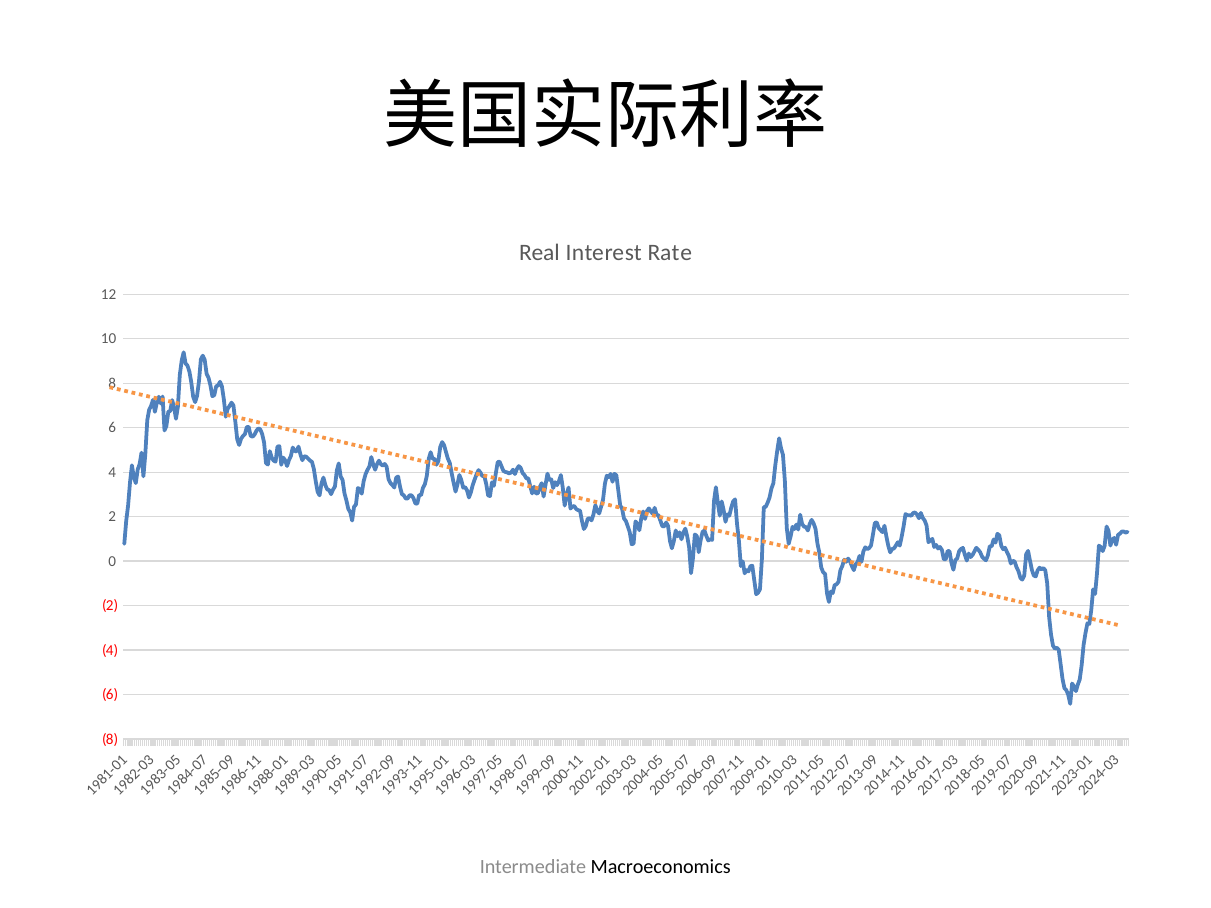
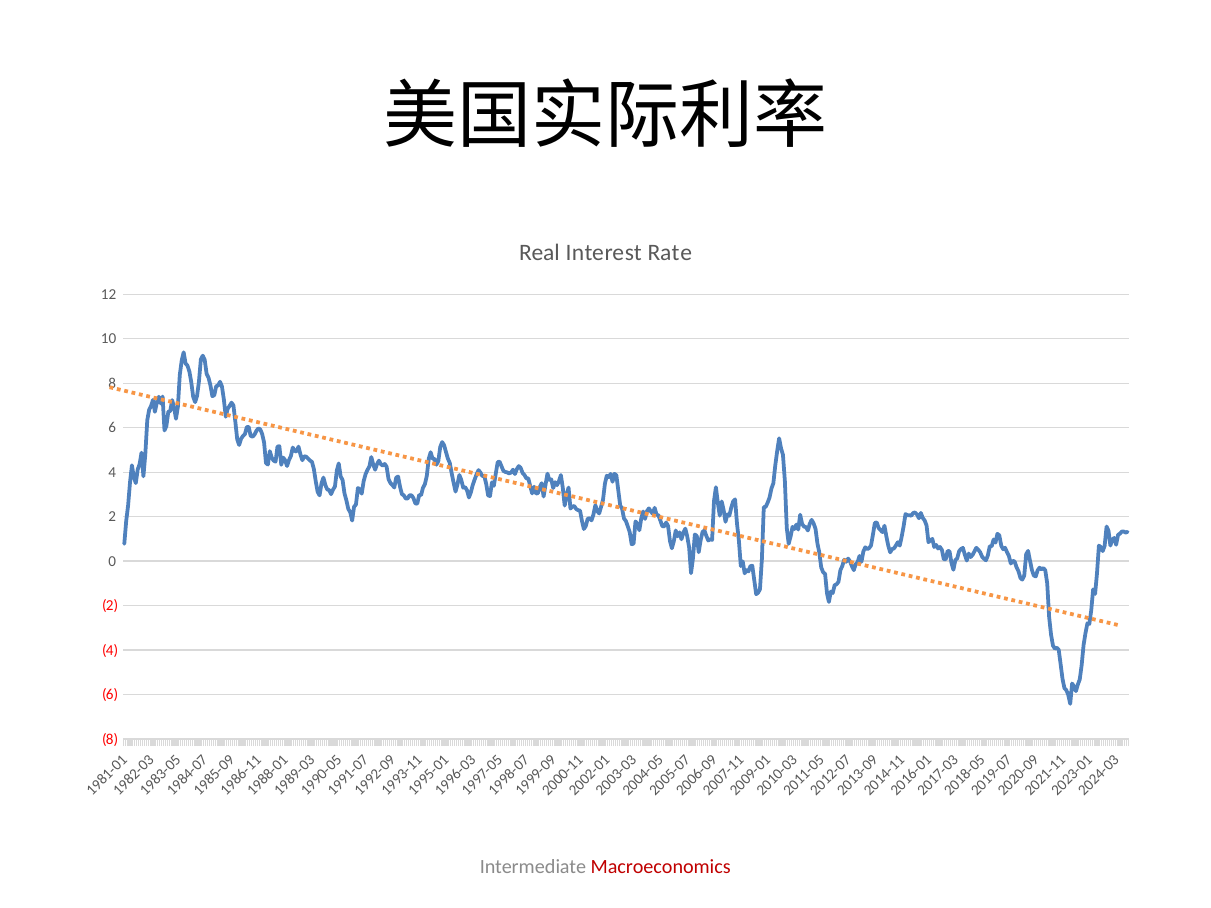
Macroeconomics colour: black -> red
